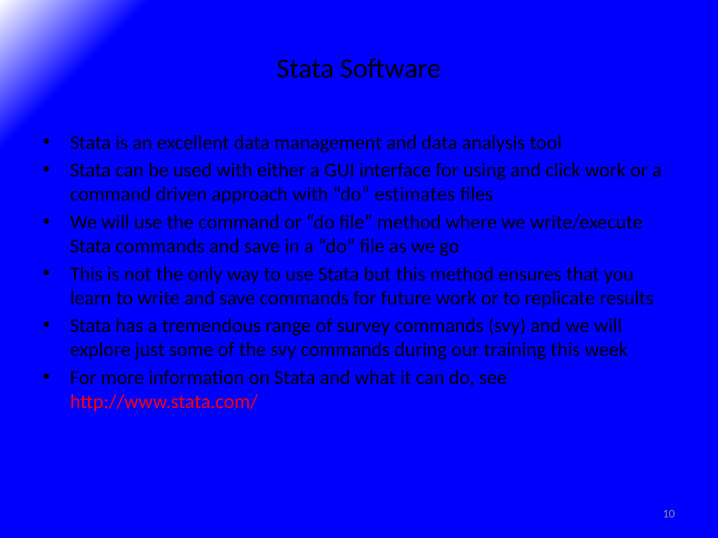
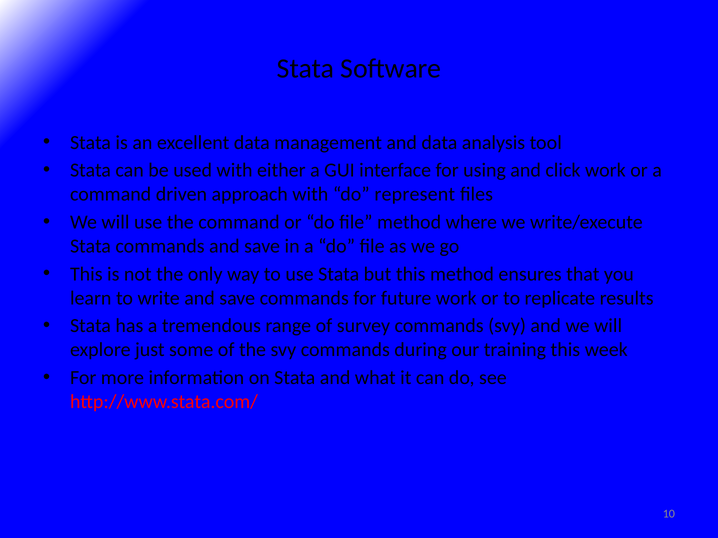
estimates: estimates -> represent
